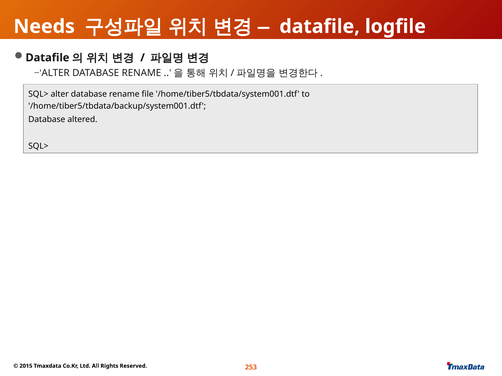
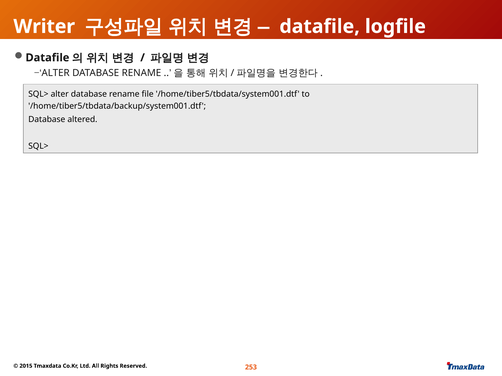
Needs: Needs -> Writer
